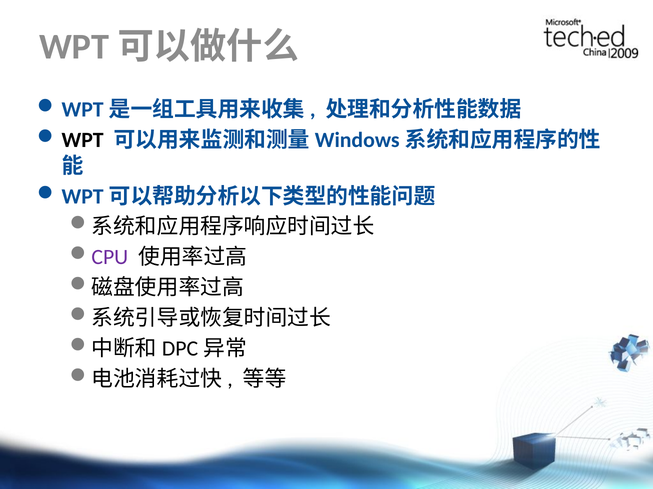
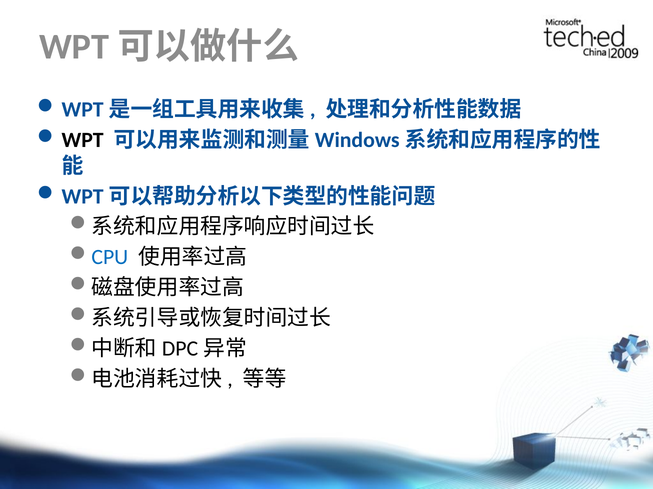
CPU colour: purple -> blue
